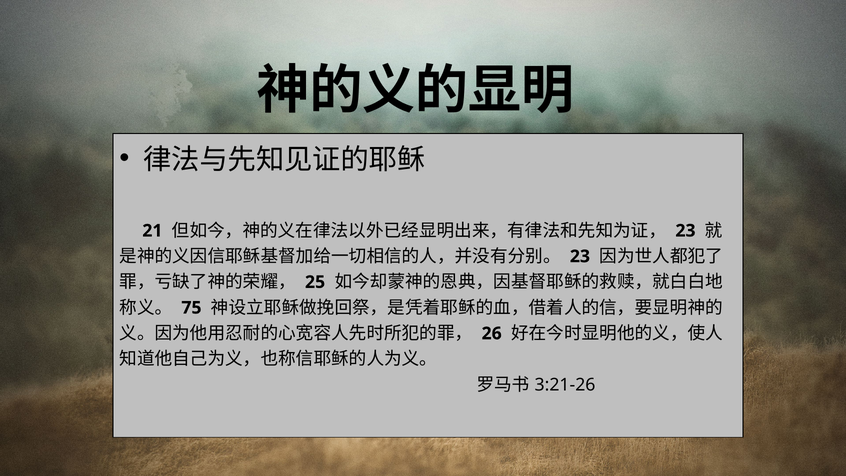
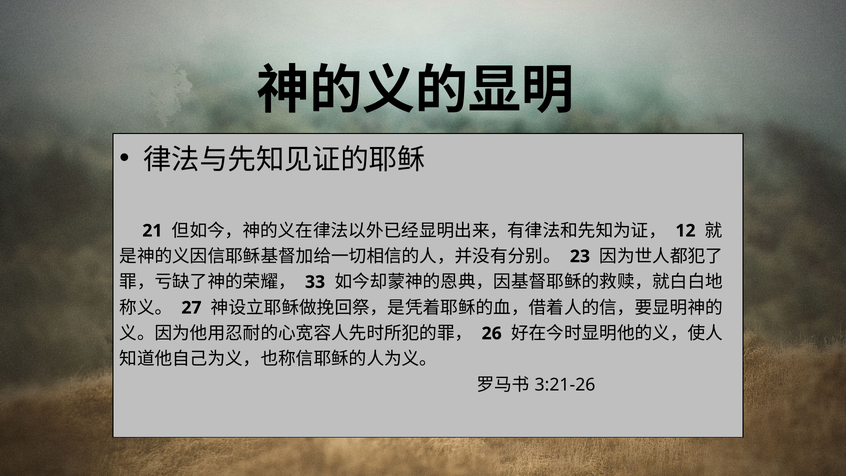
23 at (685, 231): 23 -> 12
25: 25 -> 33
75: 75 -> 27
